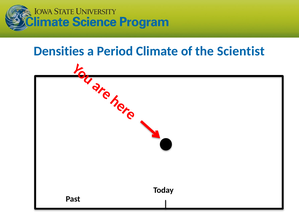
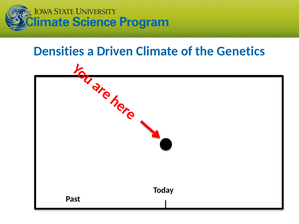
Period: Period -> Driven
Scientist: Scientist -> Genetics
